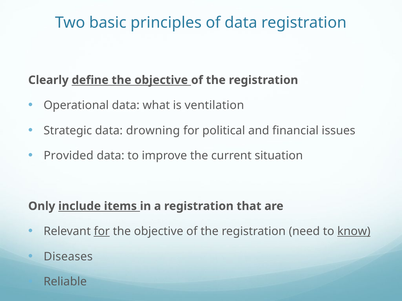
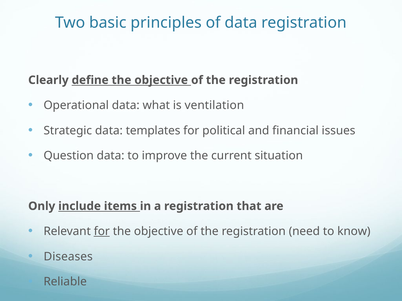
drowning: drowning -> templates
Provided: Provided -> Question
know underline: present -> none
